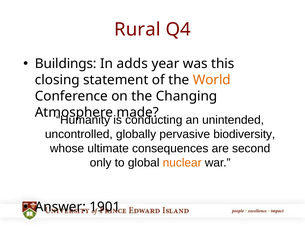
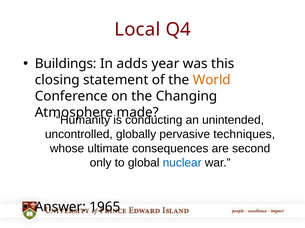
Rural: Rural -> Local
biodiversity: biodiversity -> techniques
nuclear colour: orange -> blue
1901: 1901 -> 1965
